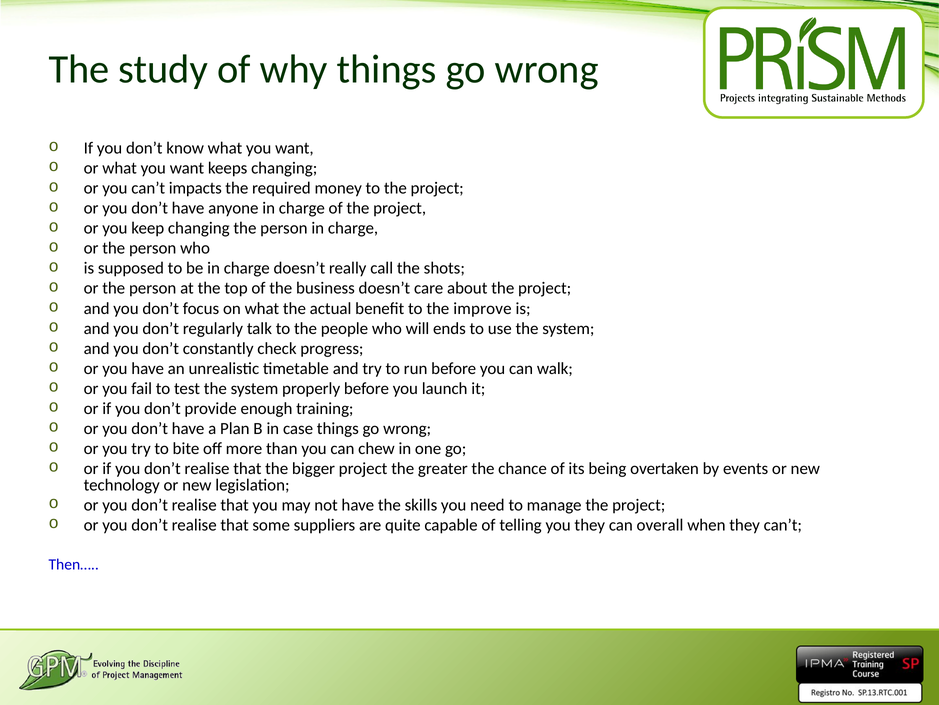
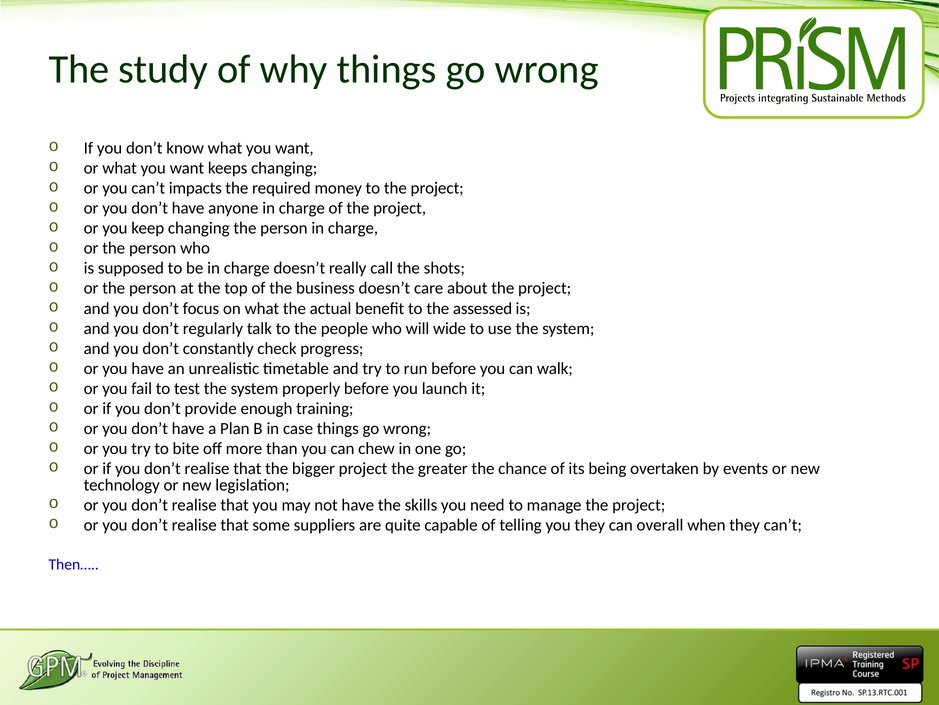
improve: improve -> assessed
ends: ends -> wide
